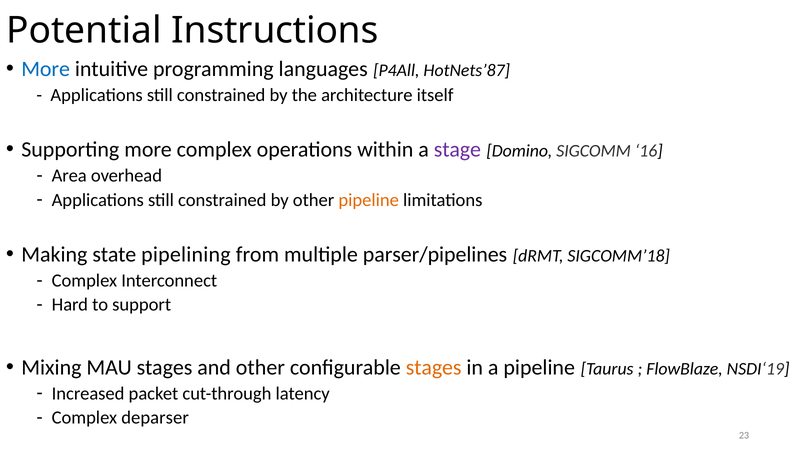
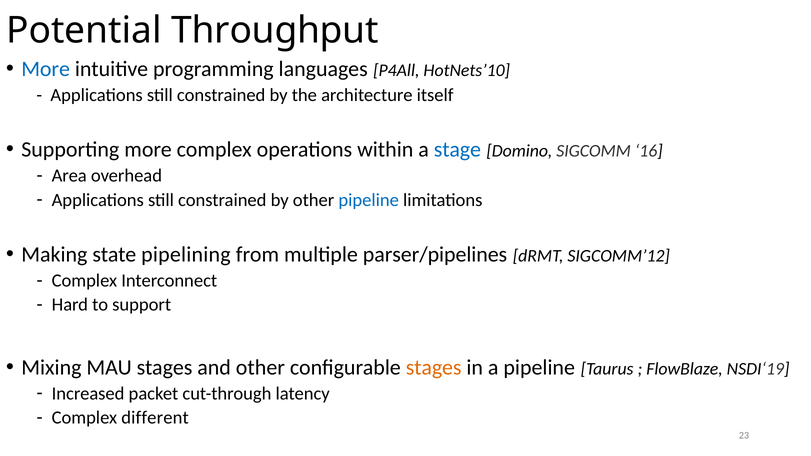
Instructions: Instructions -> Throughput
HotNets’87: HotNets’87 -> HotNets’10
stage colour: purple -> blue
pipeline at (369, 200) colour: orange -> blue
SIGCOMM’18: SIGCOMM’18 -> SIGCOMM’12
deparser: deparser -> different
